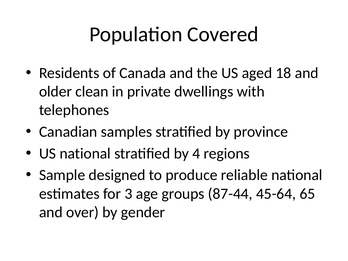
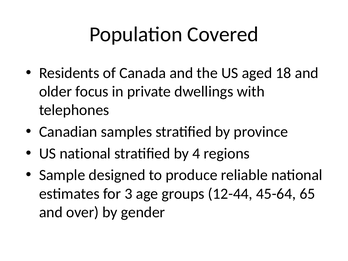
clean: clean -> focus
87-44: 87-44 -> 12-44
